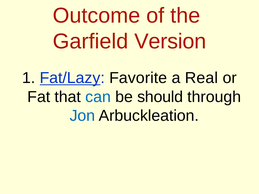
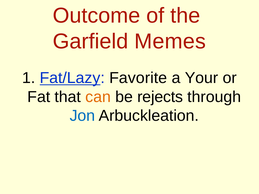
Version: Version -> Memes
Real: Real -> Your
can colour: blue -> orange
should: should -> rejects
